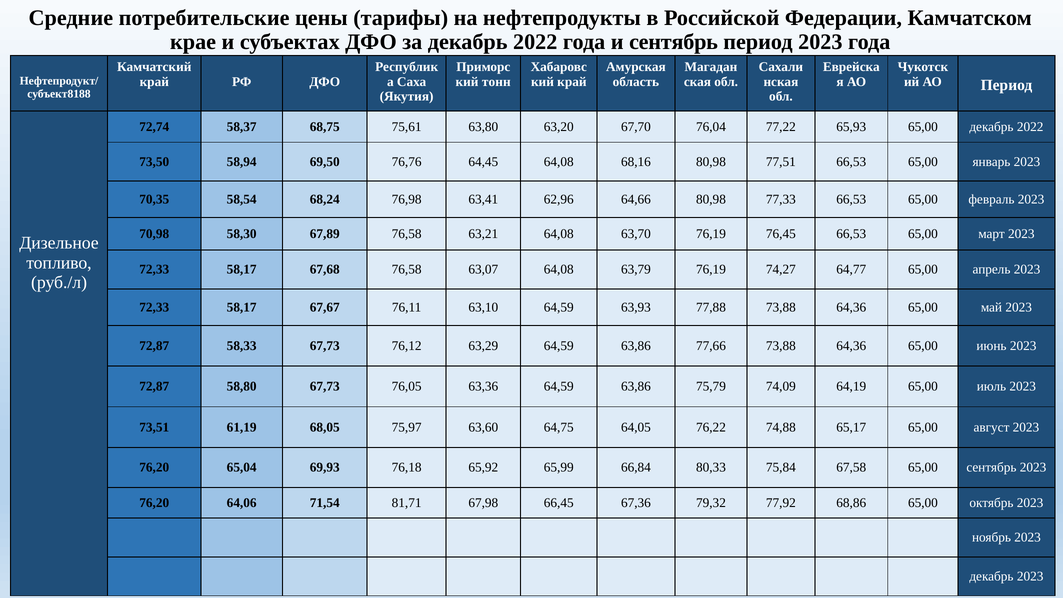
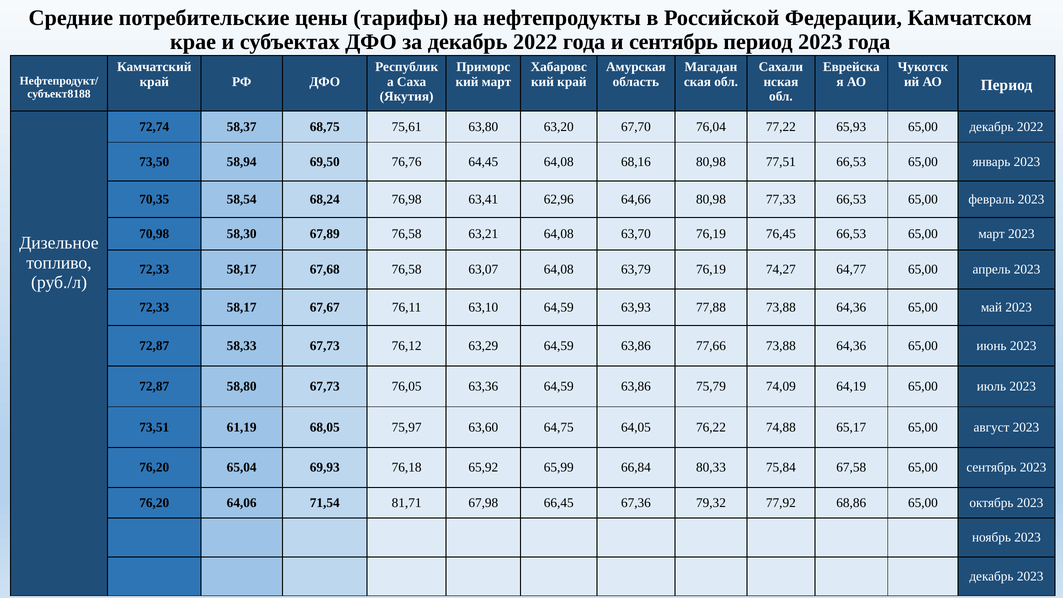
тонн at (496, 82): тонн -> март
